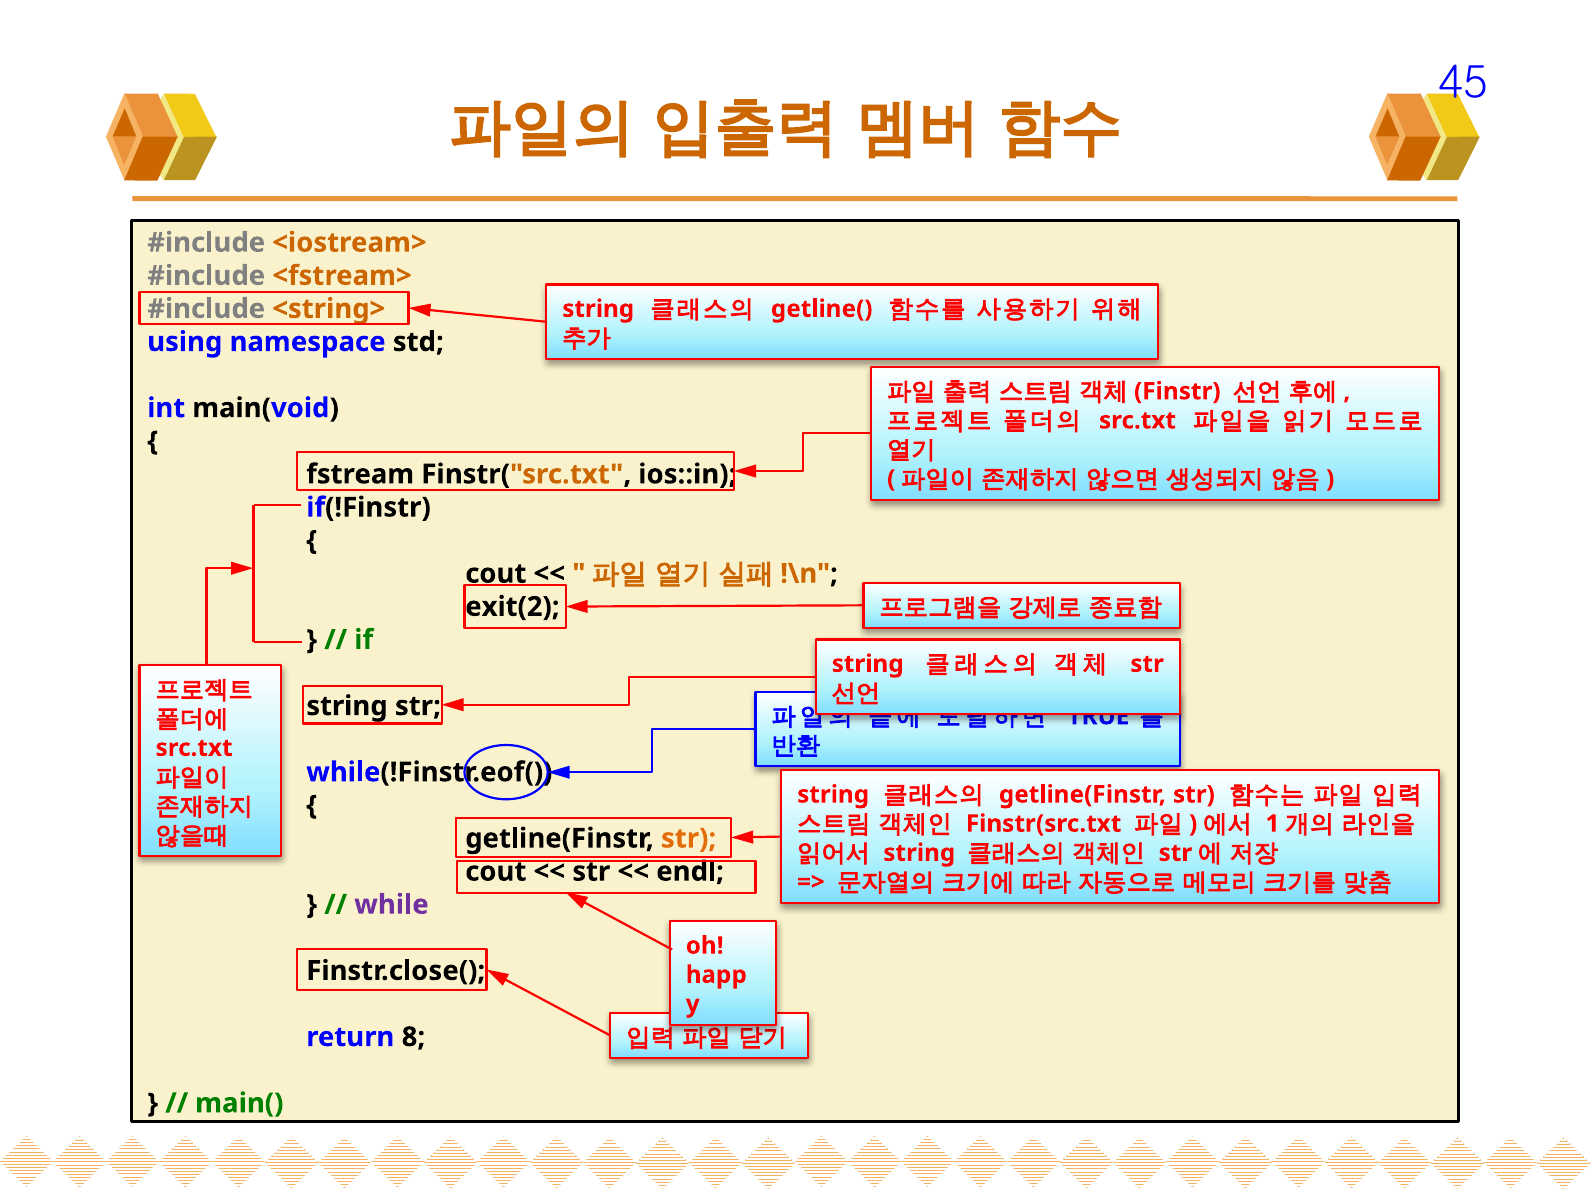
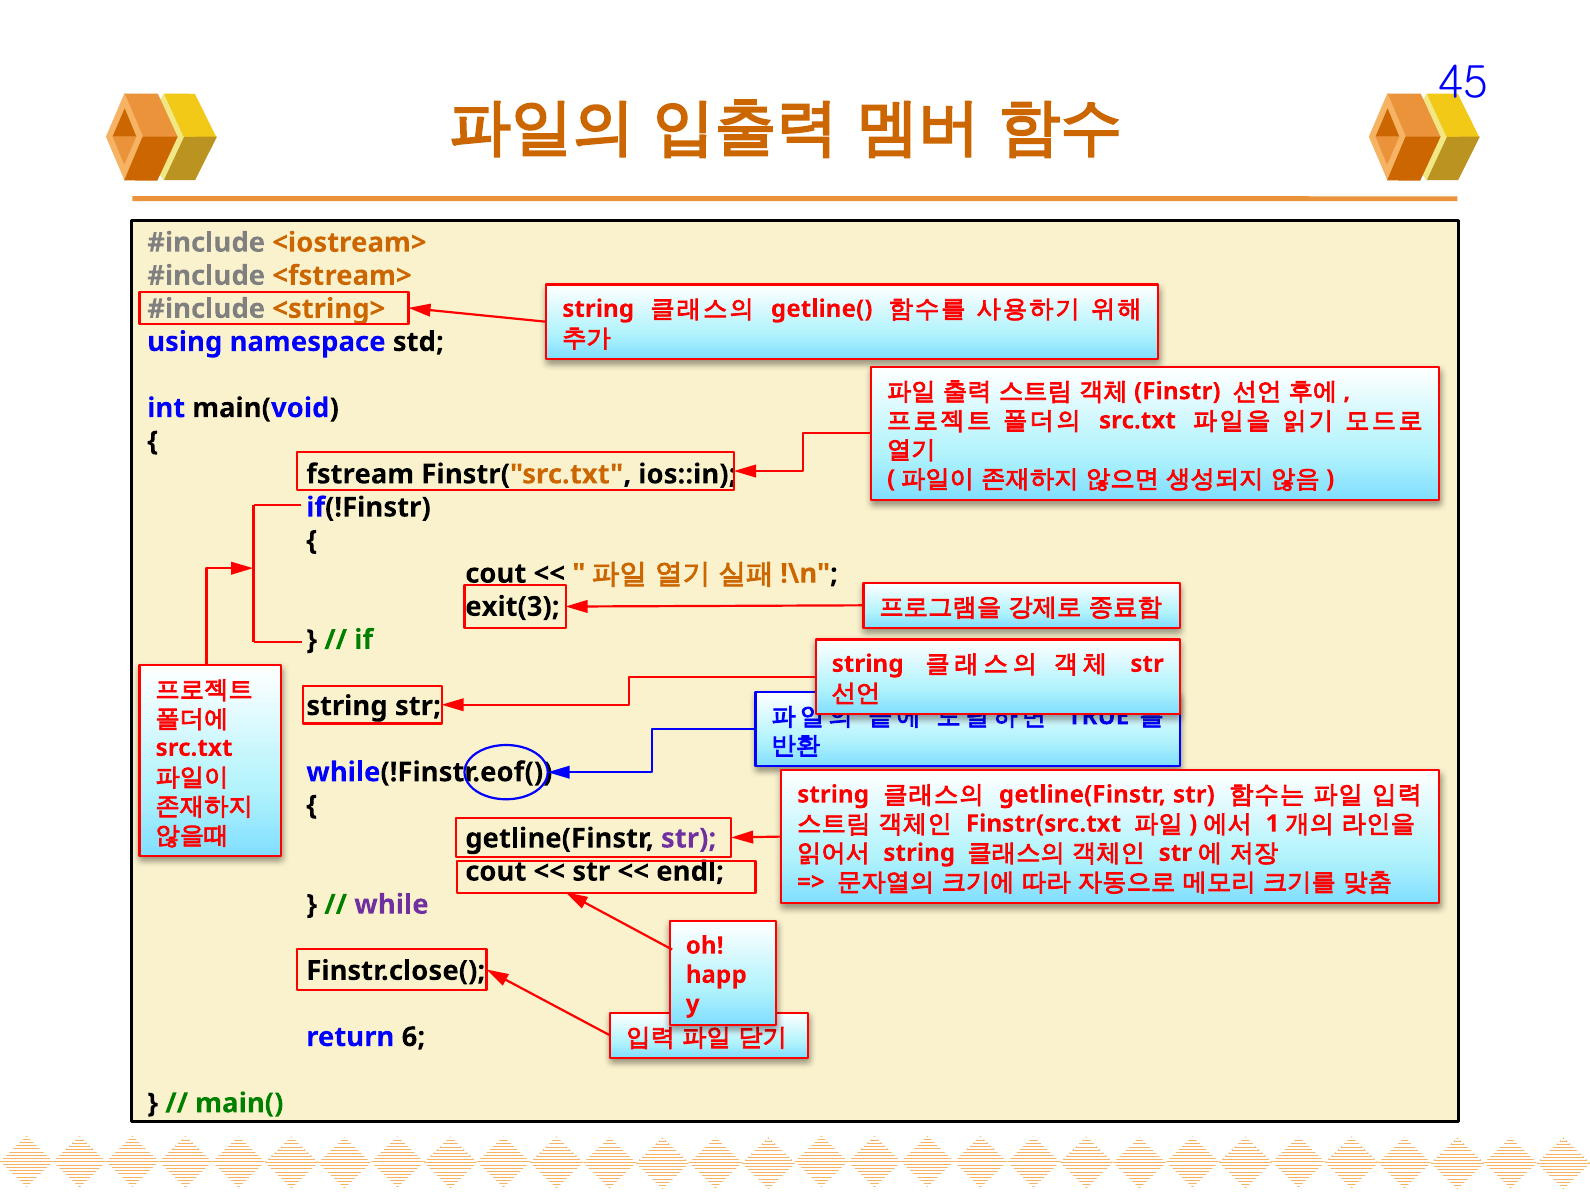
exit(2: exit(2 -> exit(3
str at (689, 839) colour: orange -> purple
8: 8 -> 6
